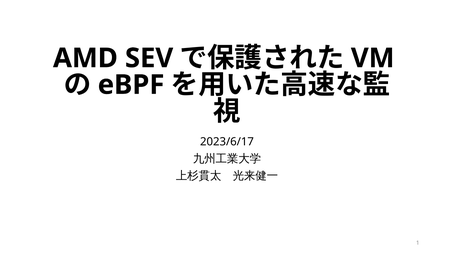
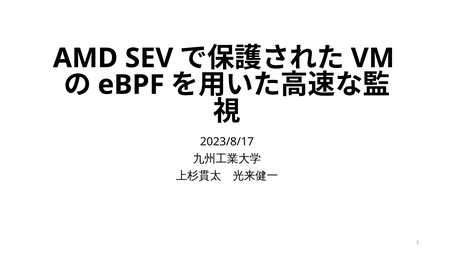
2023/6/17: 2023/6/17 -> 2023/8/17
